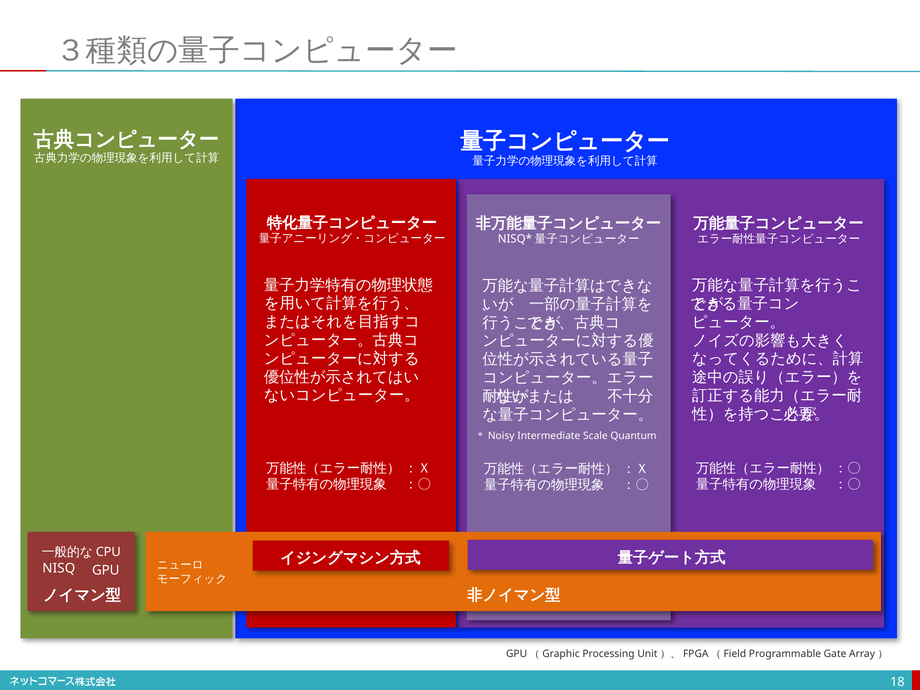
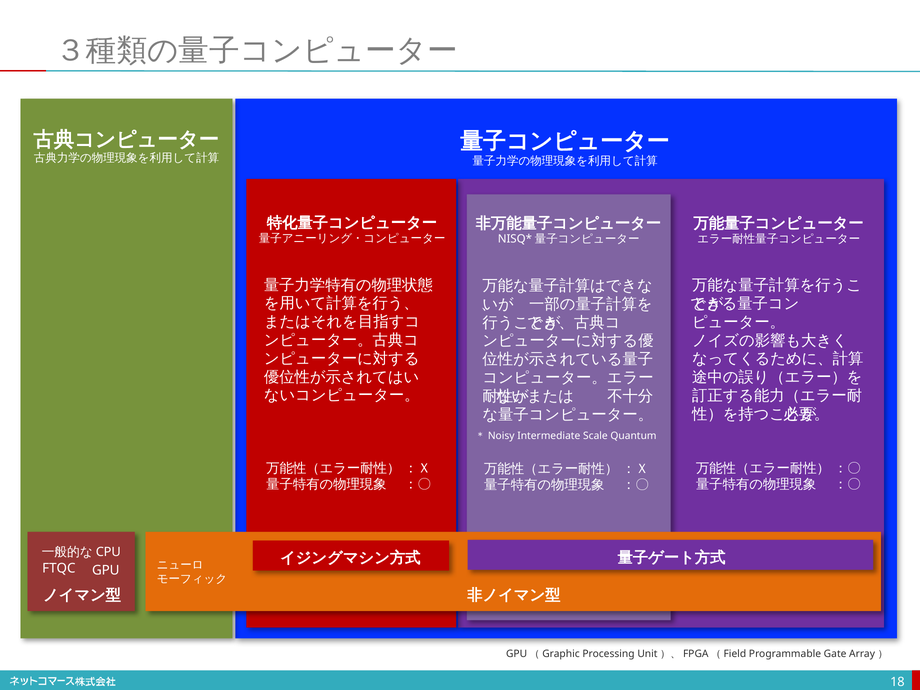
NISQ: NISQ -> FTQC
